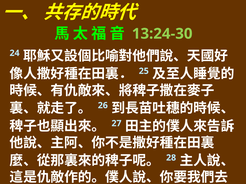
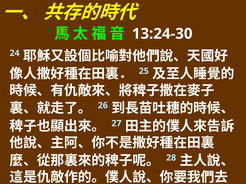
13:24-30 colour: light green -> white
